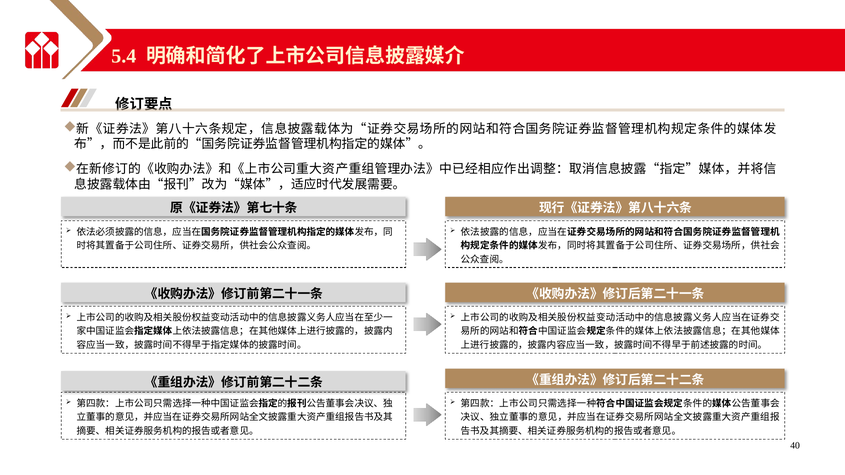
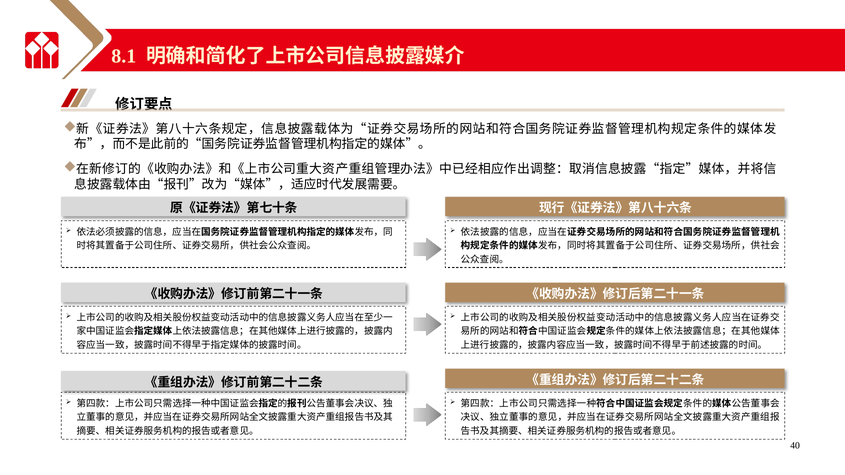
5.4: 5.4 -> 8.1
